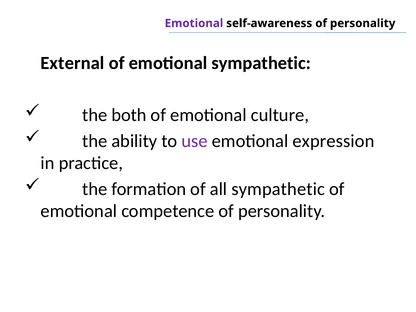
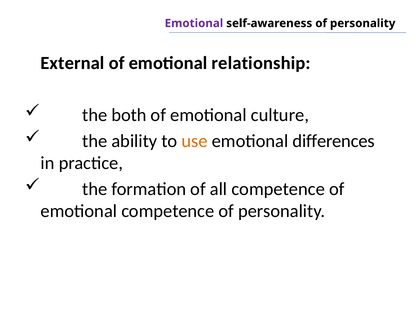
emotional sympathetic: sympathetic -> relationship
use colour: purple -> orange
expression: expression -> differences
all sympathetic: sympathetic -> competence
